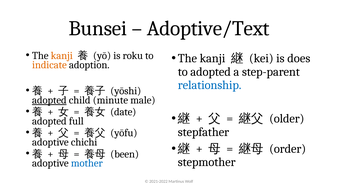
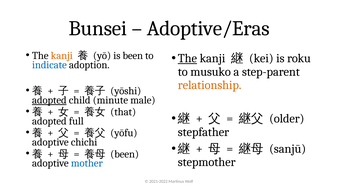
Adoptive/Text: Adoptive/Text -> Adoptive/Eras
is roku: roku -> been
The at (187, 58) underline: none -> present
does: does -> roku
indicate colour: orange -> blue
to adopted: adopted -> musuko
relationship colour: blue -> orange
date: date -> that
order: order -> sanjū
